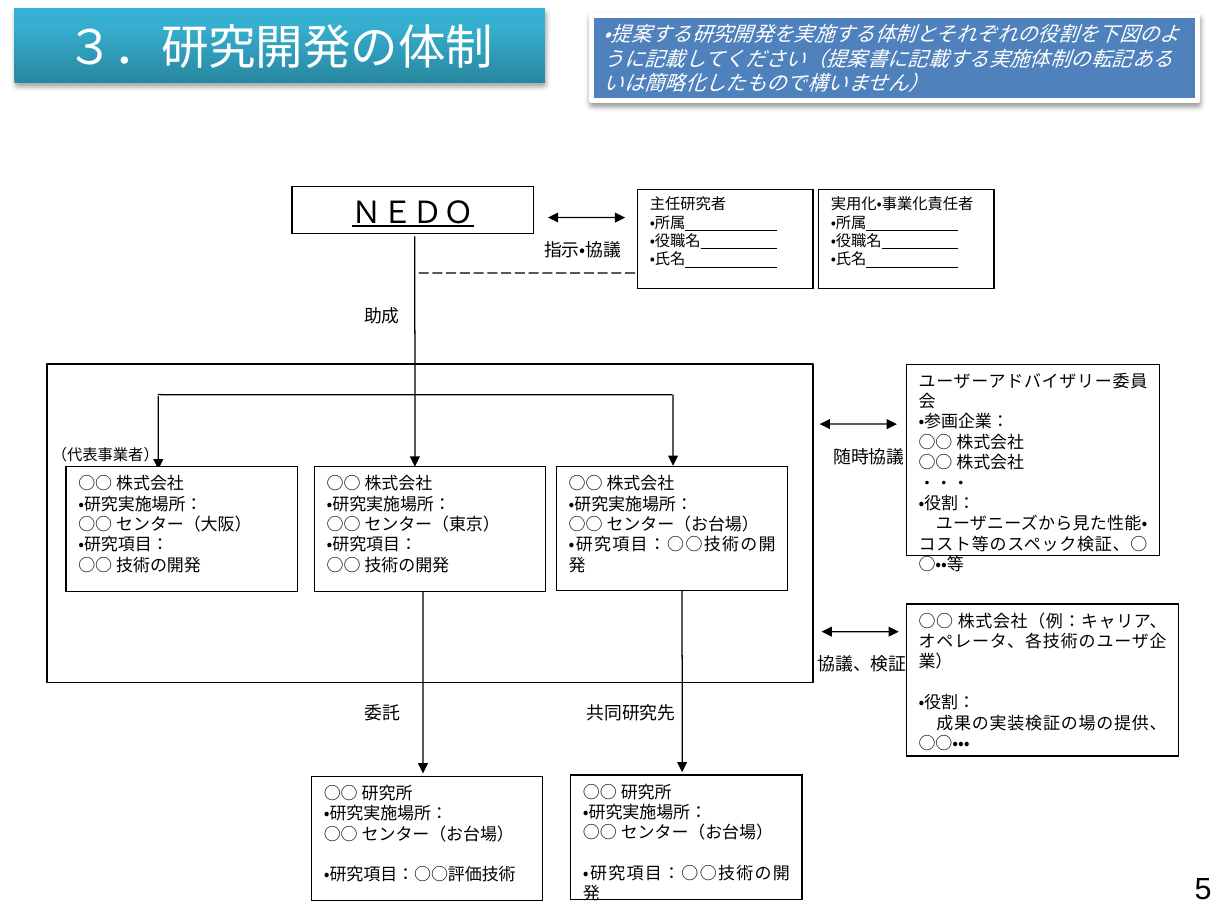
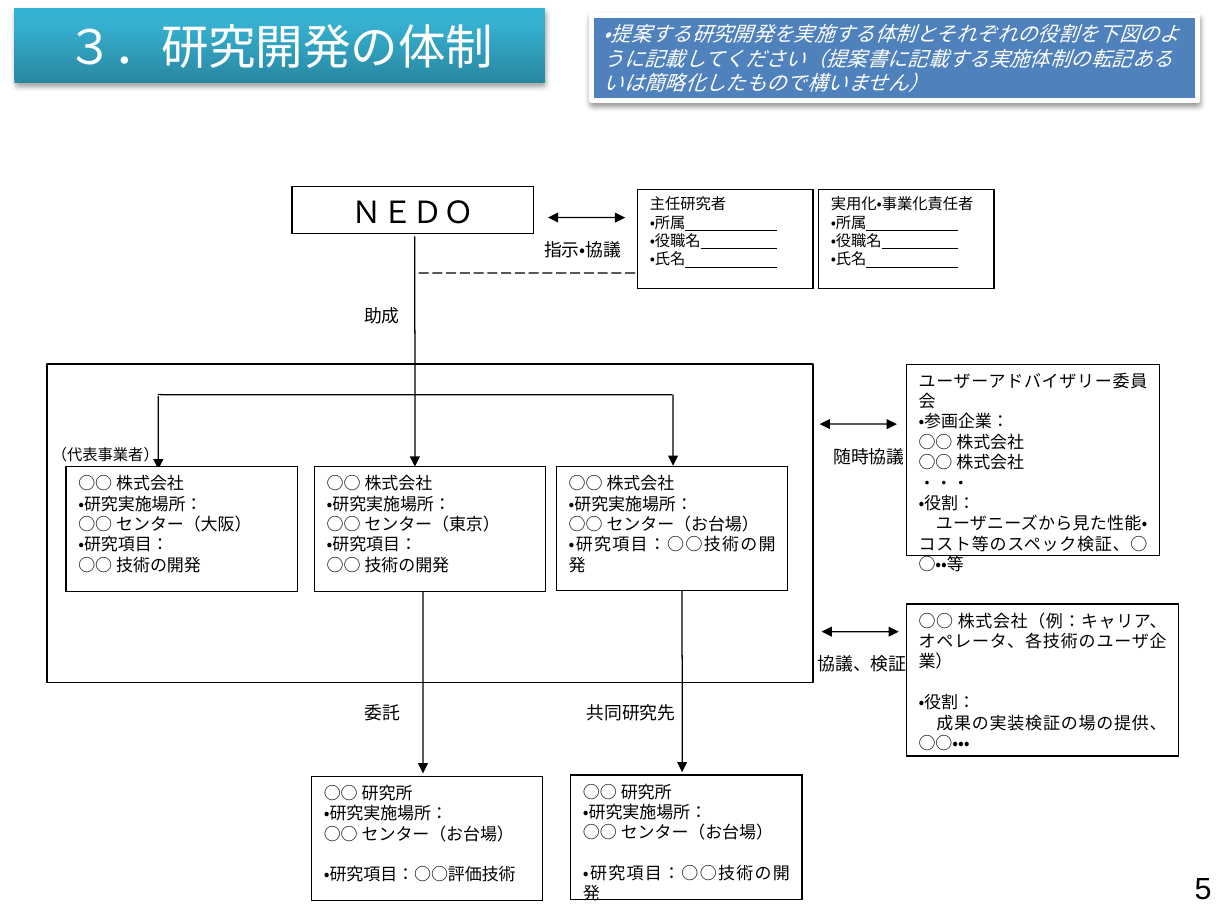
ＮＥＤＯ underline: present -> none
